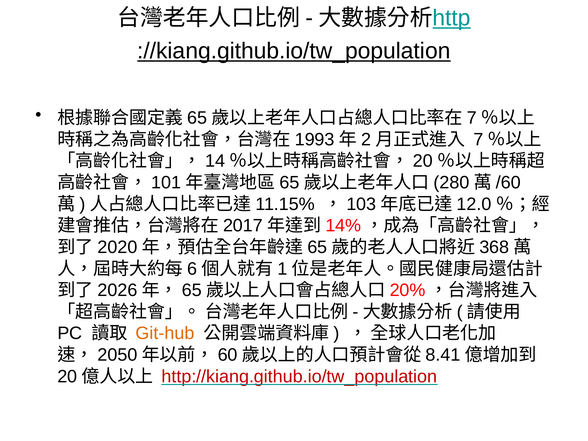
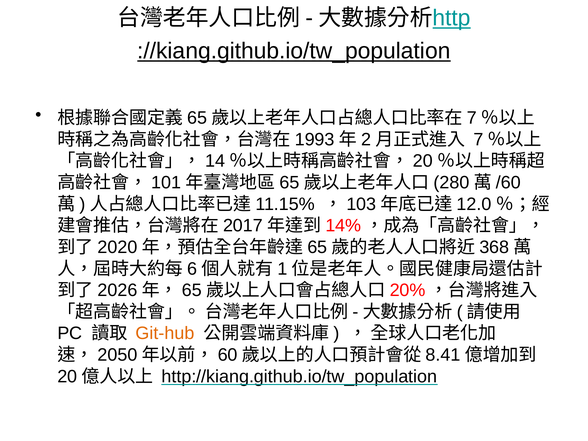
http://kiang.github.io/tw_population colour: red -> black
